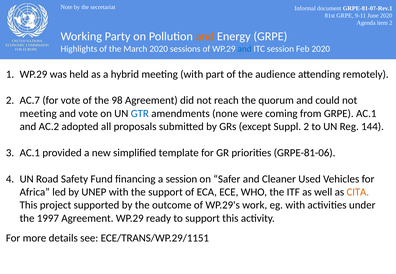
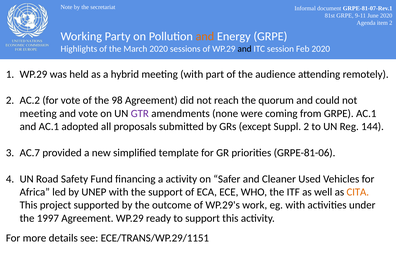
and at (244, 49) colour: blue -> black
AC.7: AC.7 -> AC.2
GTR colour: blue -> purple
and AC.2: AC.2 -> AC.1
AC.1 at (30, 153): AC.1 -> AC.7
a session: session -> activity
